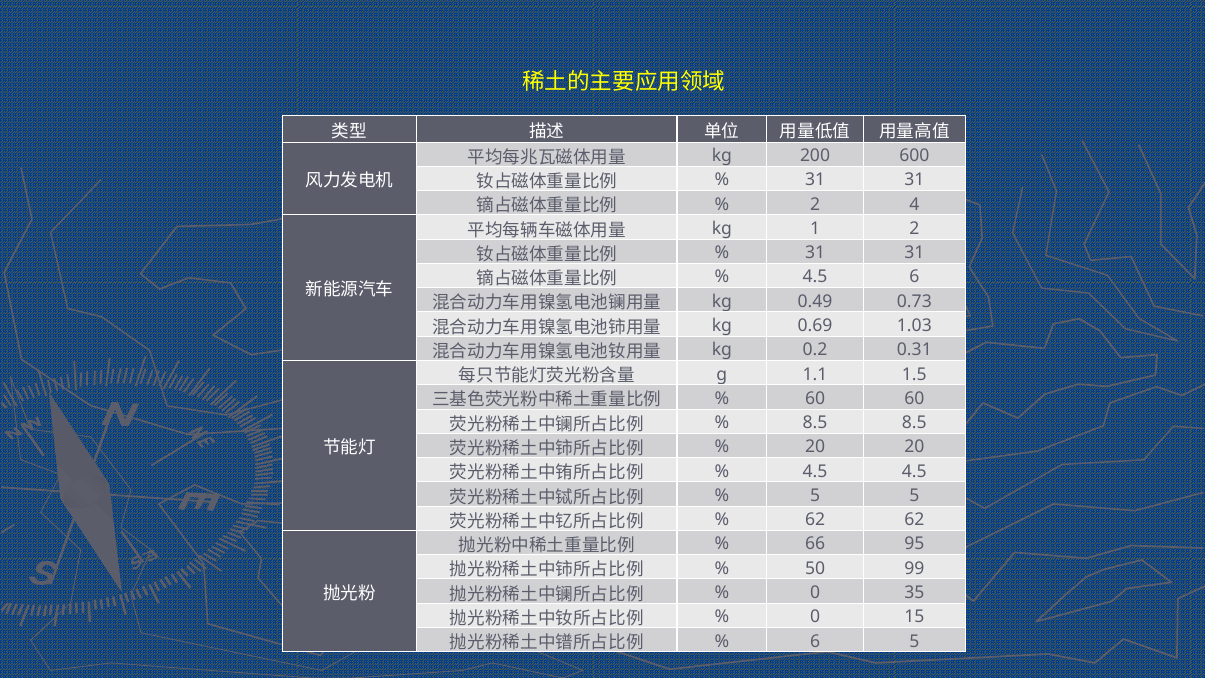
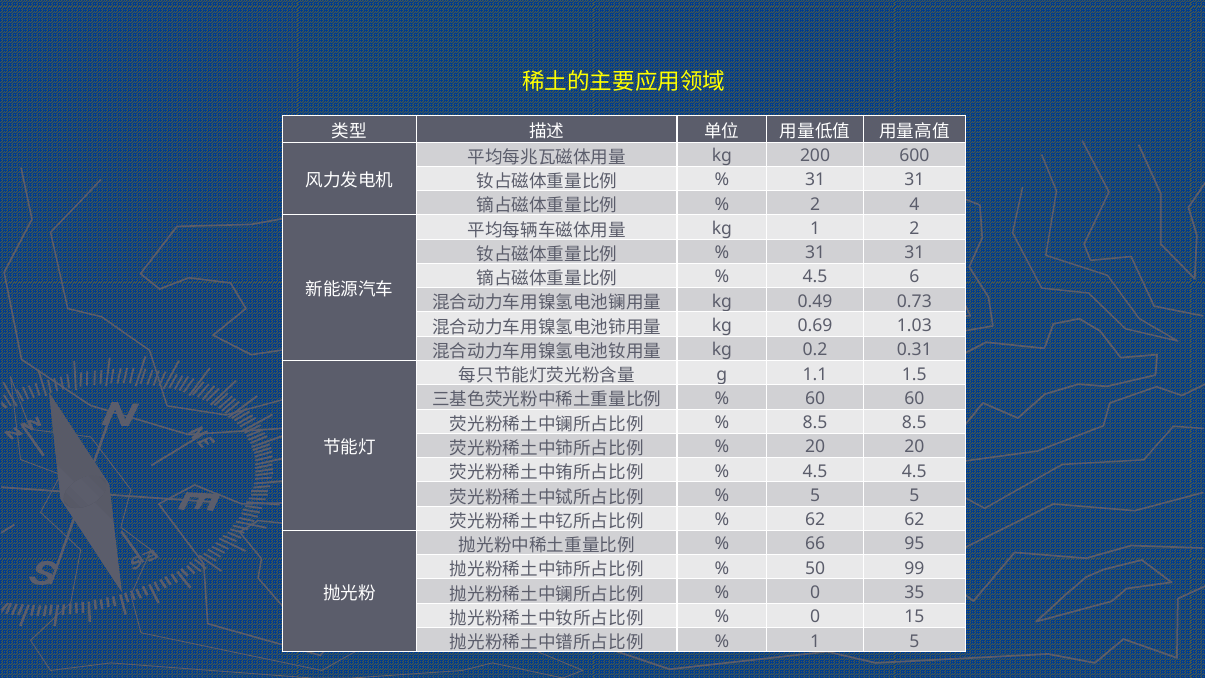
6 at (815, 641): 6 -> 1
